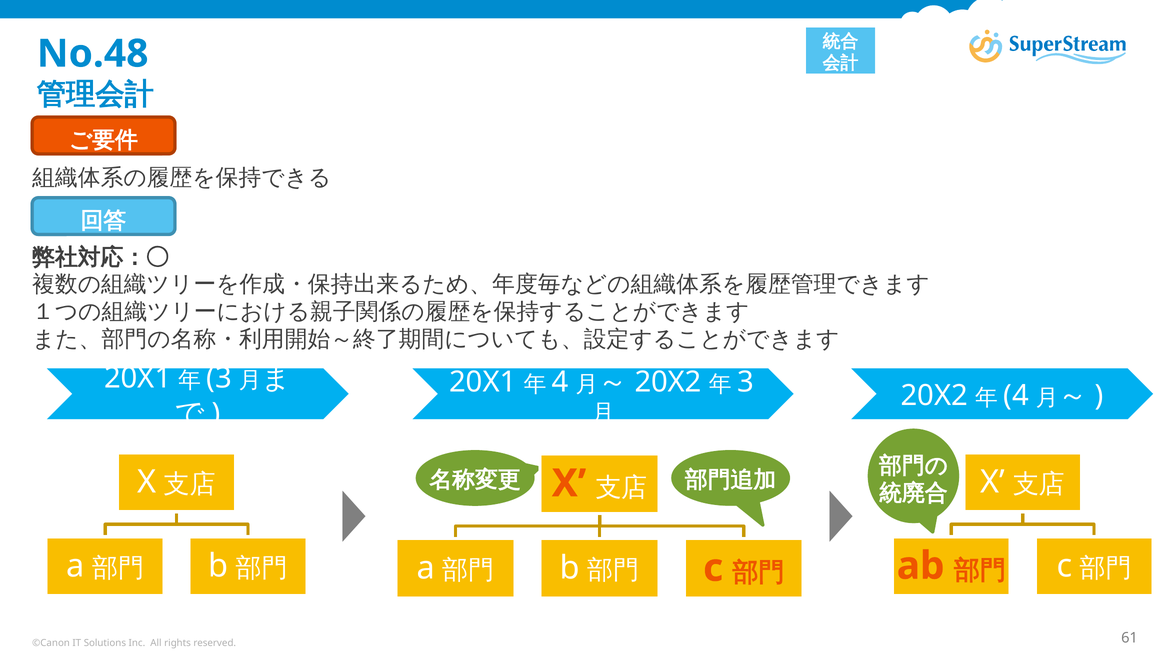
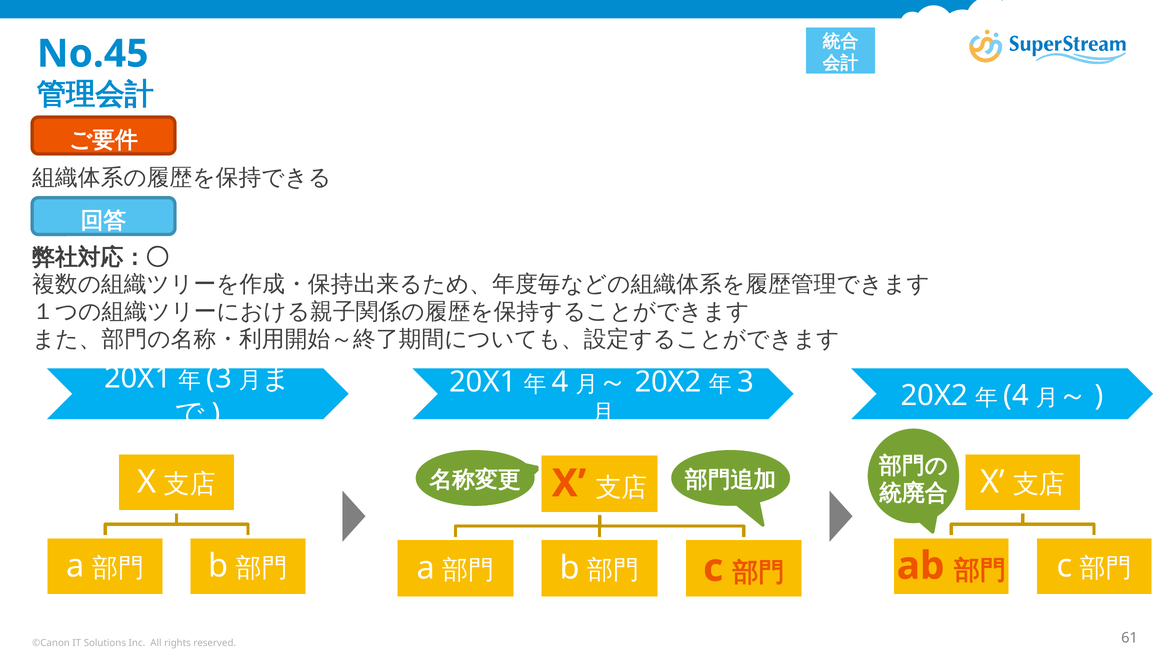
No.48: No.48 -> No.45
